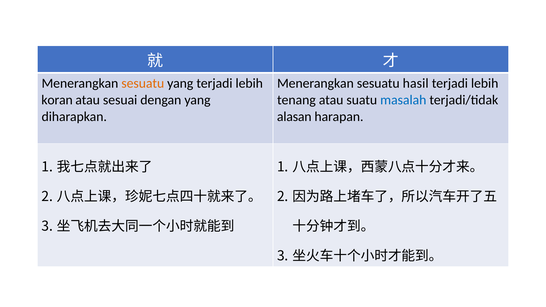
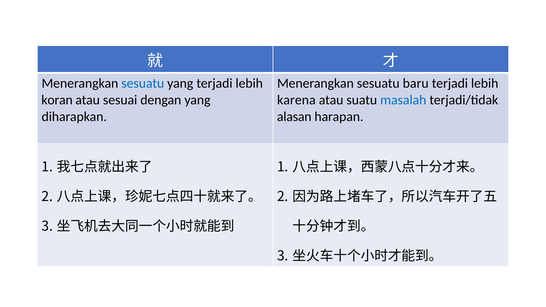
sesuatu at (143, 83) colour: orange -> blue
hasil: hasil -> baru
tenang: tenang -> karena
